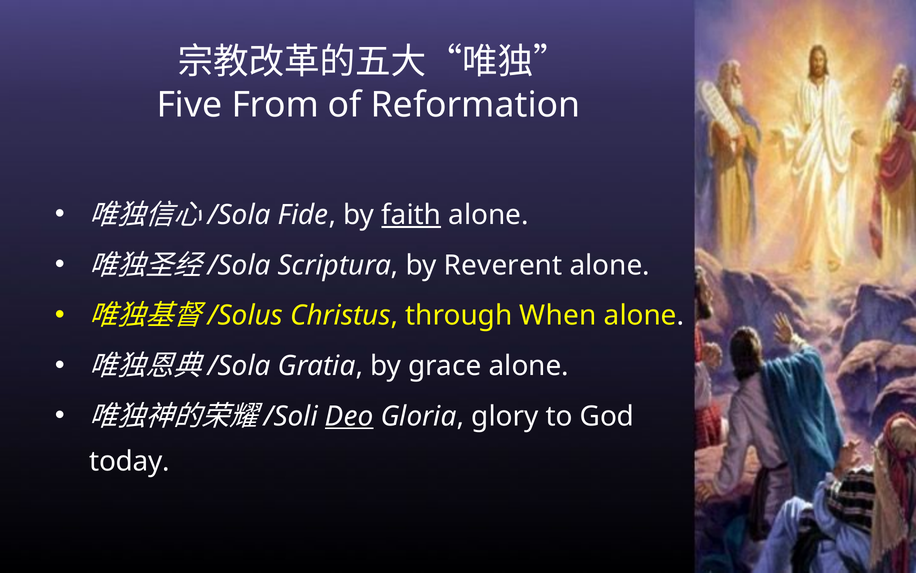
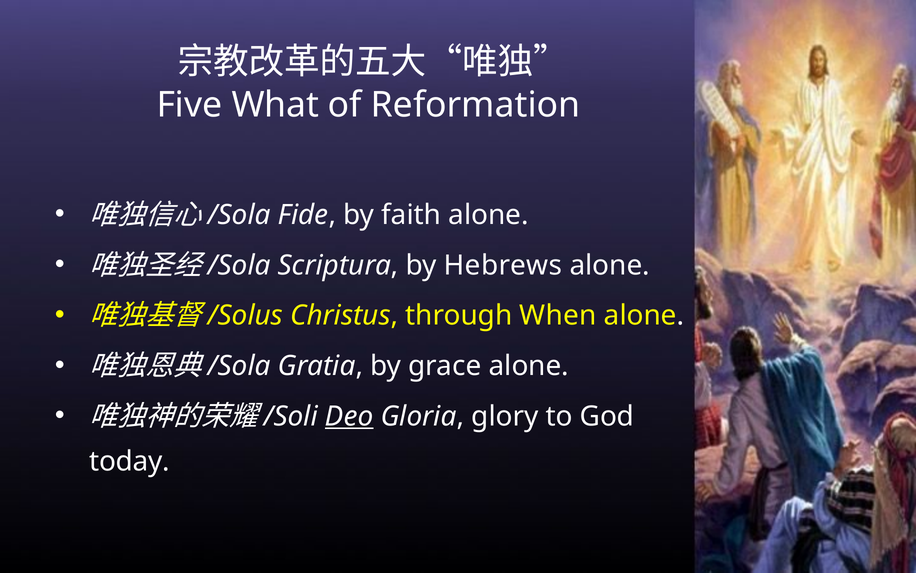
From: From -> What
faith underline: present -> none
Reverent: Reverent -> Hebrews
